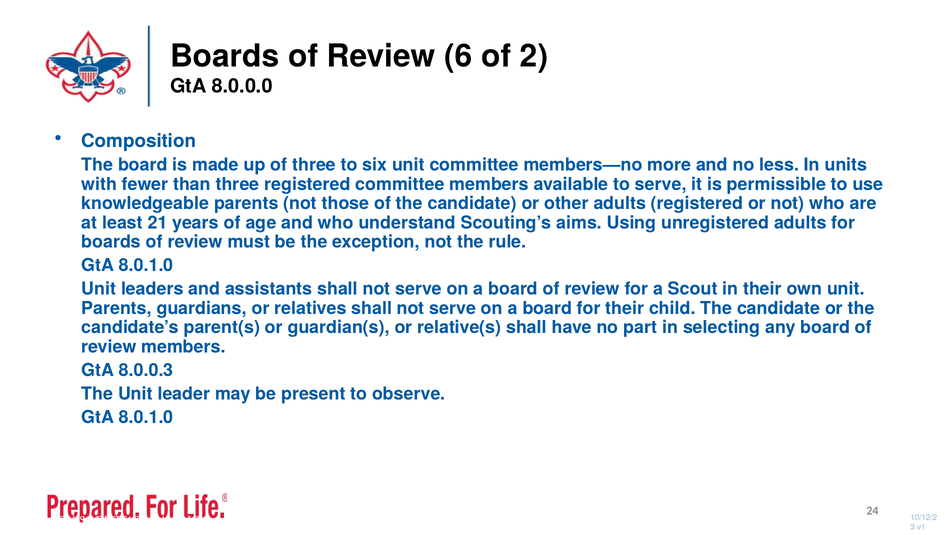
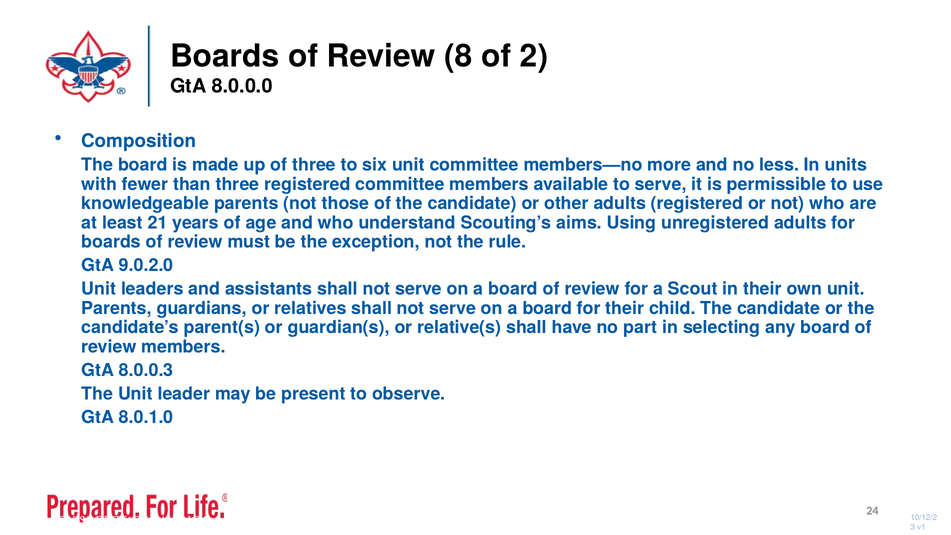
6: 6 -> 8
8.0.1.0 at (146, 266): 8.0.1.0 -> 9.0.2.0
